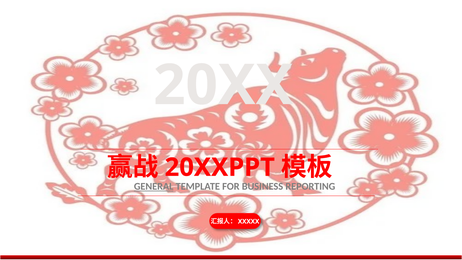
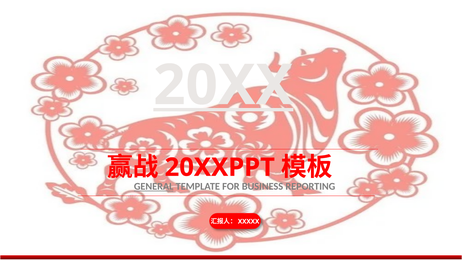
20XX underline: none -> present
